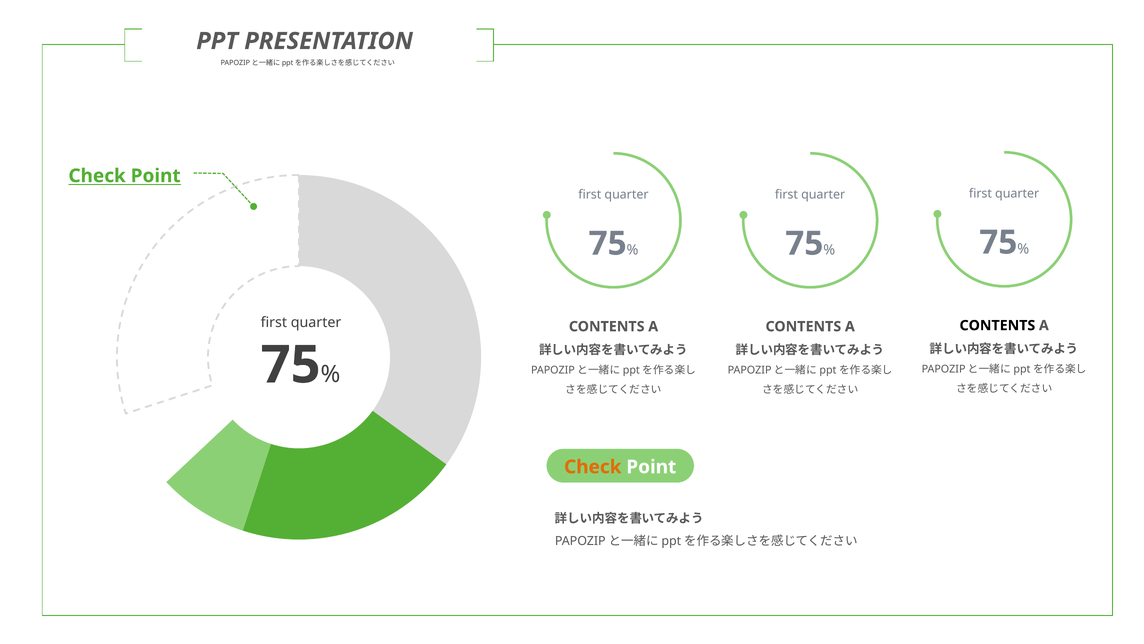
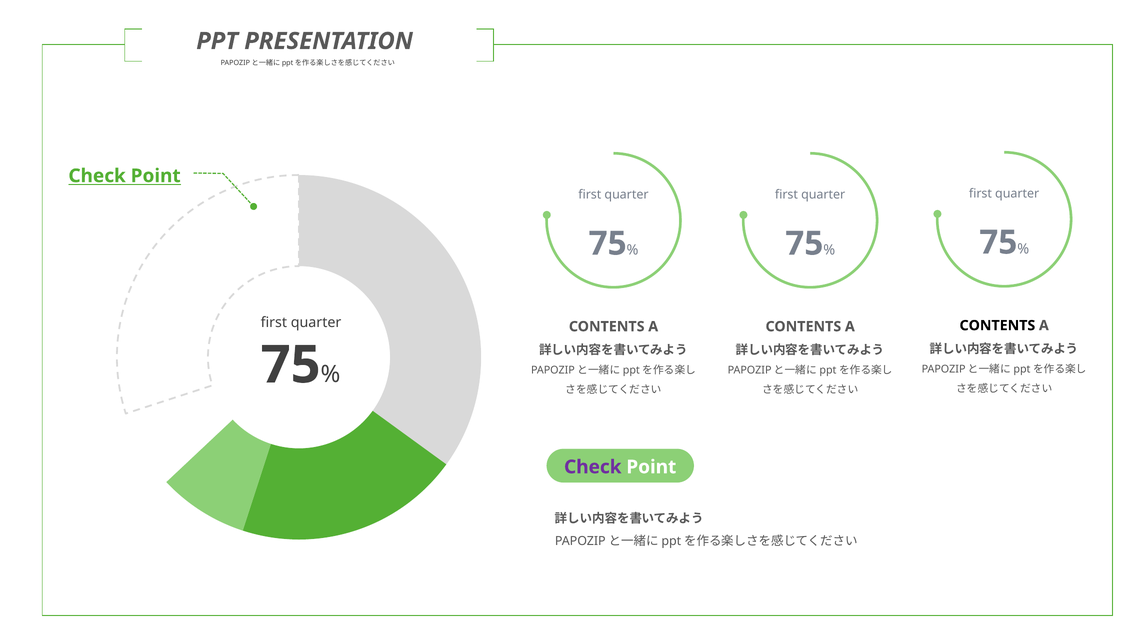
Check at (593, 467) colour: orange -> purple
